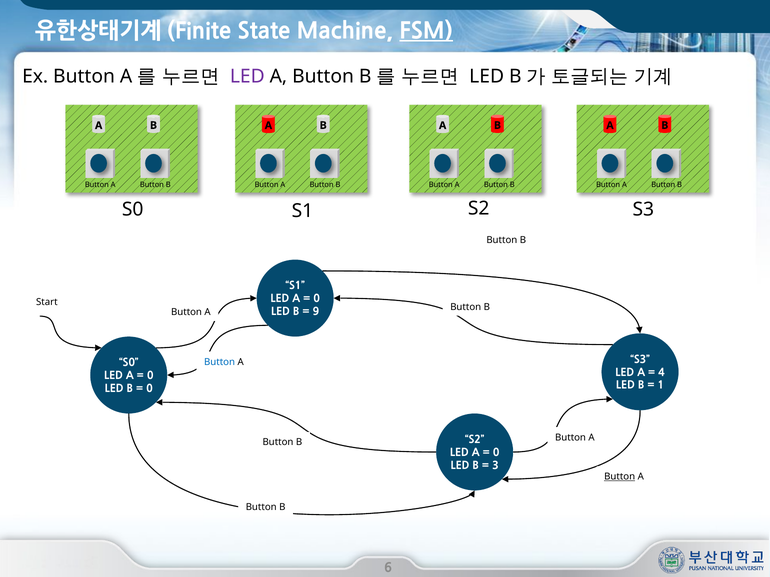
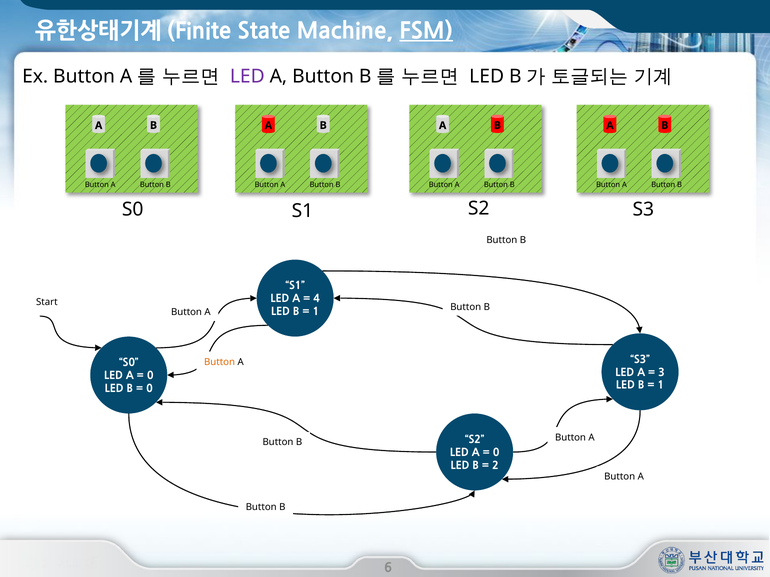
0 at (317, 299): 0 -> 4
9 at (316, 312): 9 -> 1
Button at (220, 362) colour: blue -> orange
4: 4 -> 3
3: 3 -> 2
Button at (620, 477) underline: present -> none
